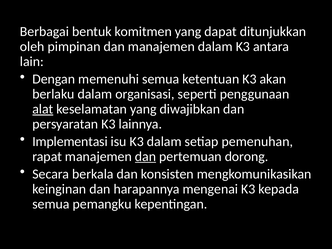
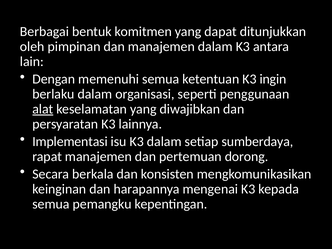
akan: akan -> ingin
pemenuhan: pemenuhan -> sumberdaya
dan at (146, 156) underline: present -> none
